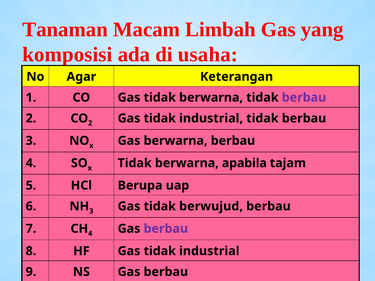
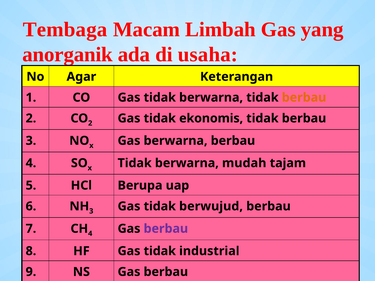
Tanaman: Tanaman -> Tembaga
komposisi: komposisi -> anorganik
berbau at (304, 98) colour: purple -> orange
2 Gas tidak industrial: industrial -> ekonomis
apabila: apabila -> mudah
